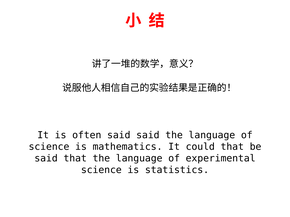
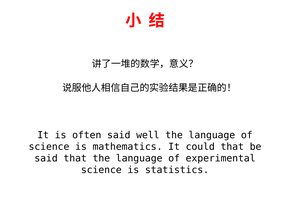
said said: said -> well
